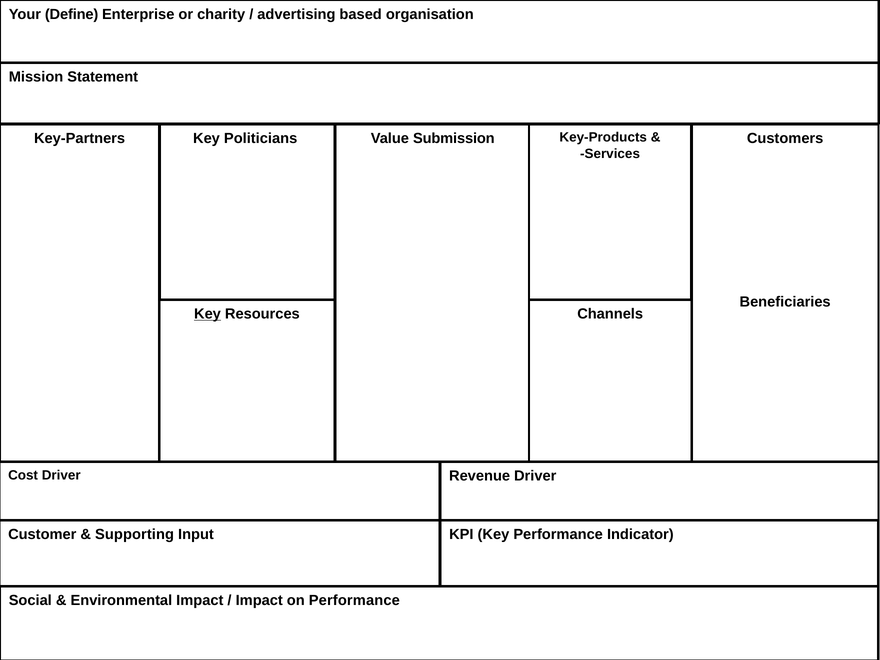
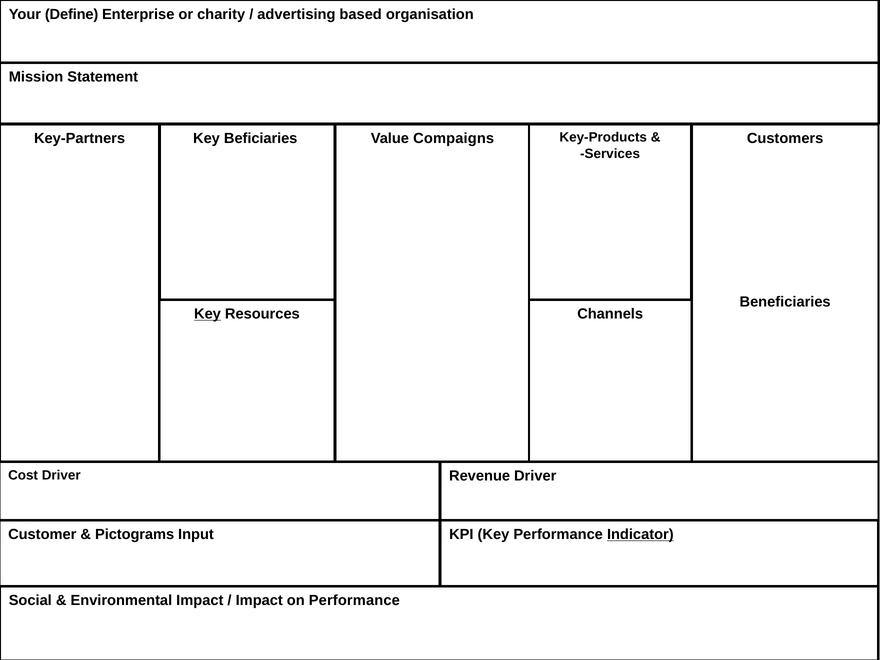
Politicians: Politicians -> Beficiaries
Submission: Submission -> Compaigns
Supporting: Supporting -> Pictograms
Indicator underline: none -> present
